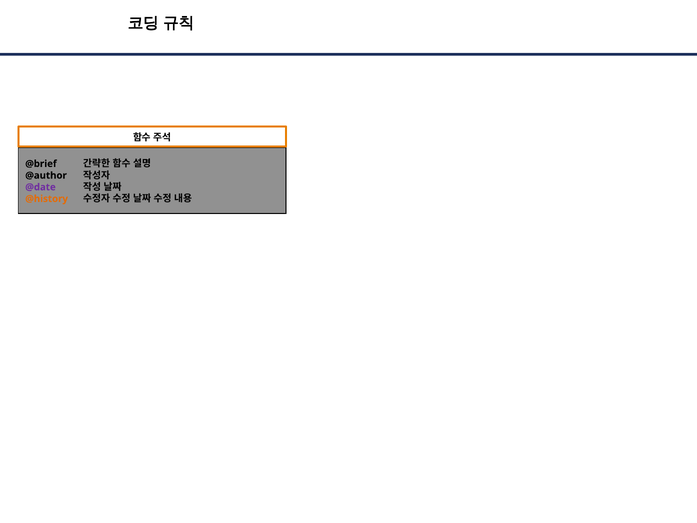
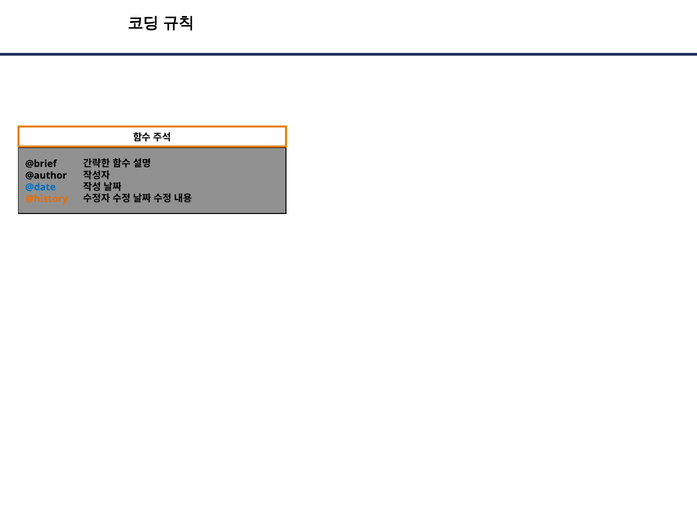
@date colour: purple -> blue
